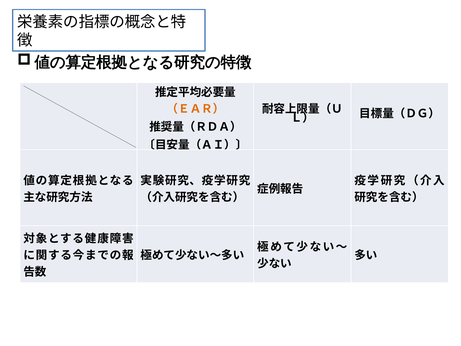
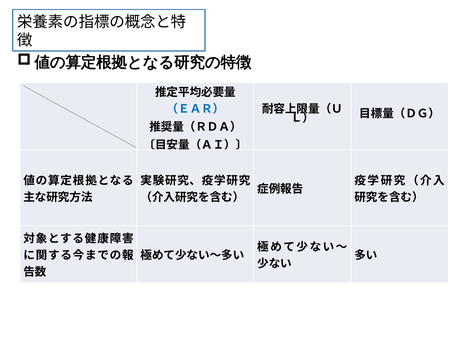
（ＥＡＲ） colour: orange -> blue
